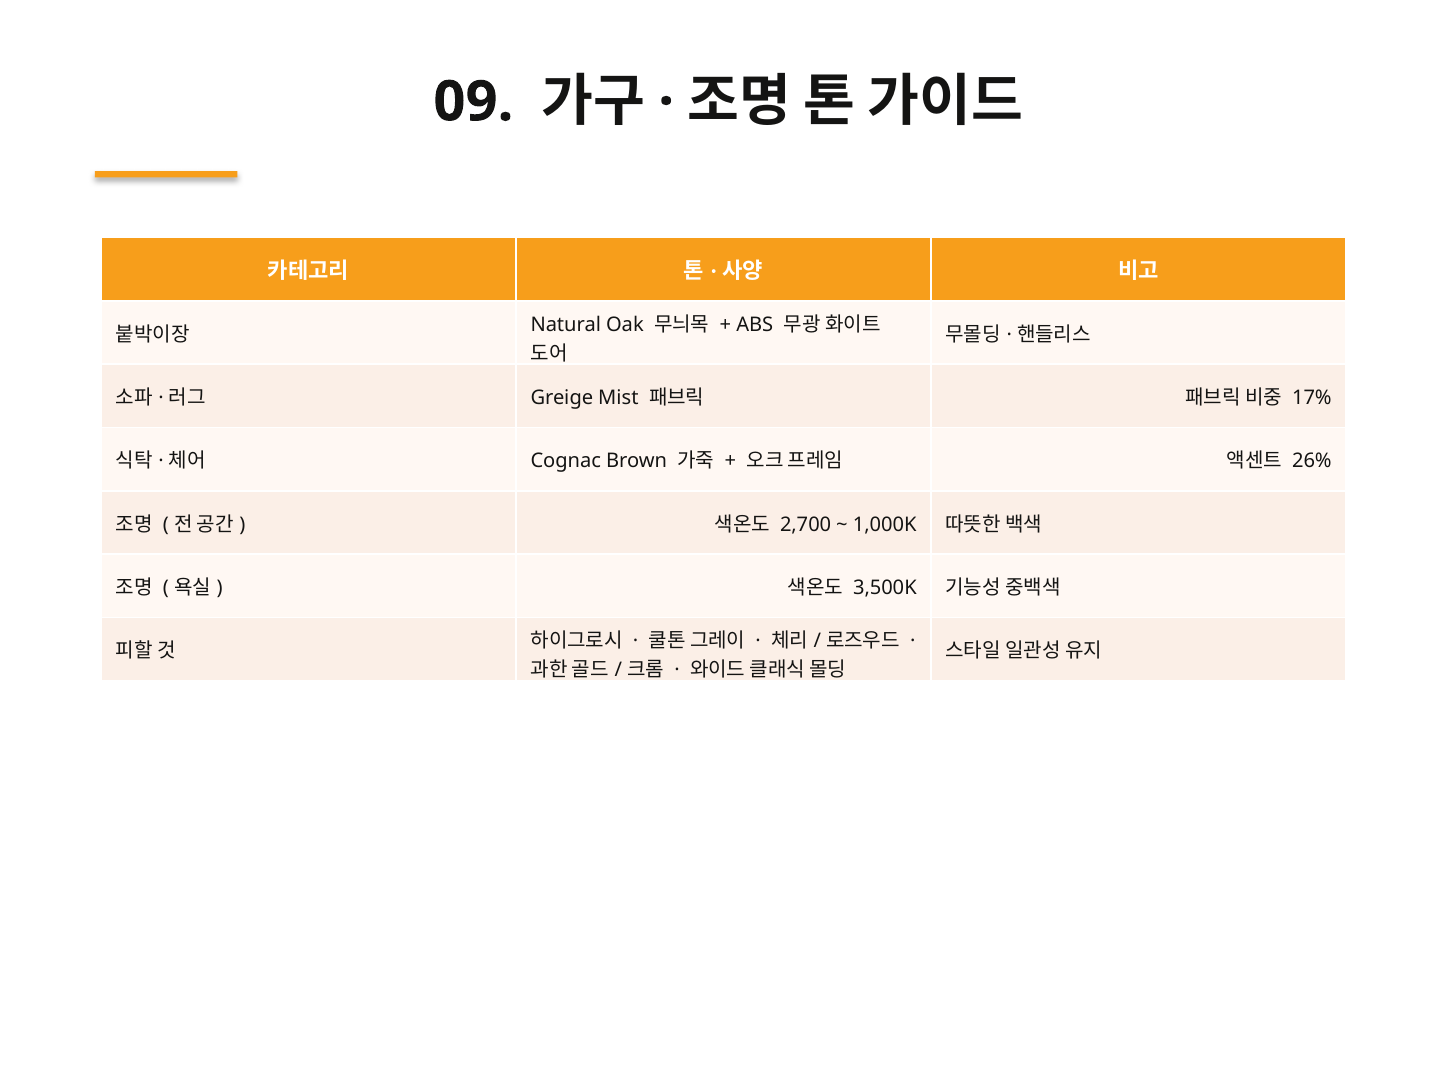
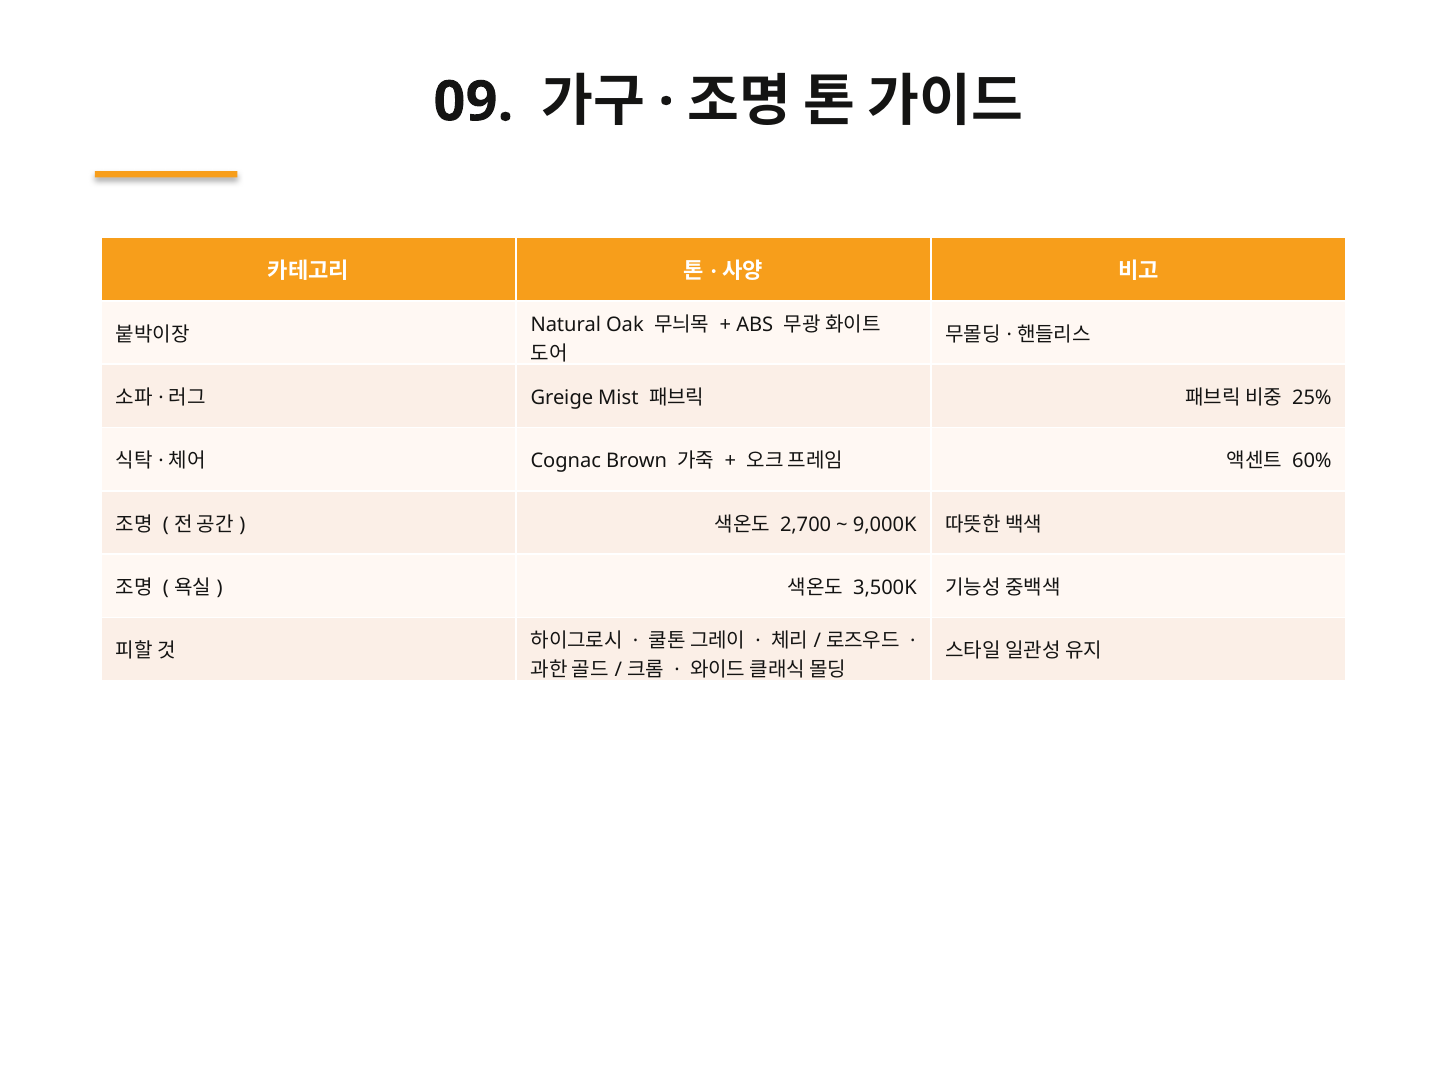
17%: 17% -> 25%
26%: 26% -> 60%
1,000K: 1,000K -> 9,000K
